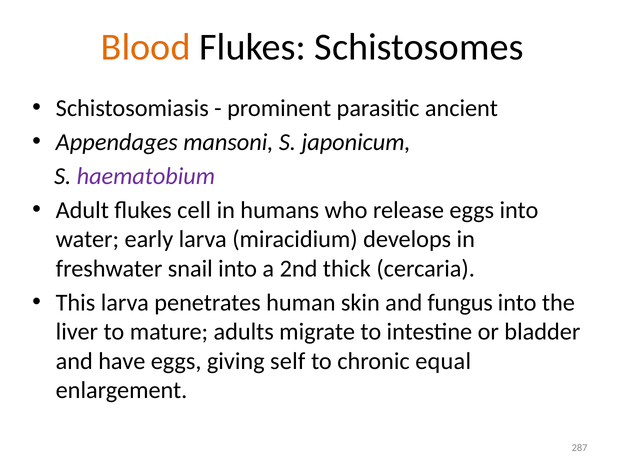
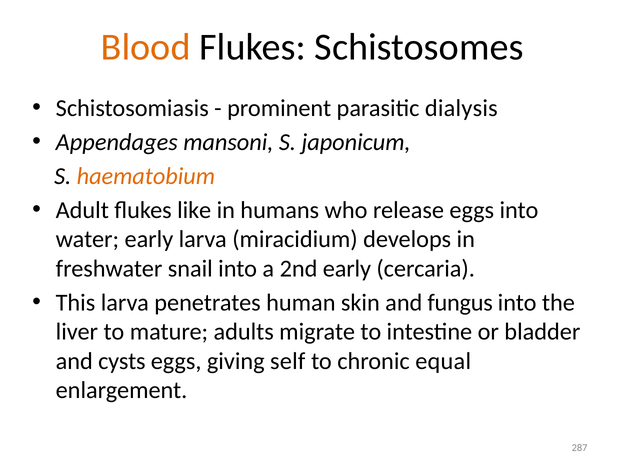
ancient: ancient -> dialysis
haematobium colour: purple -> orange
cell: cell -> like
2nd thick: thick -> early
have: have -> cysts
